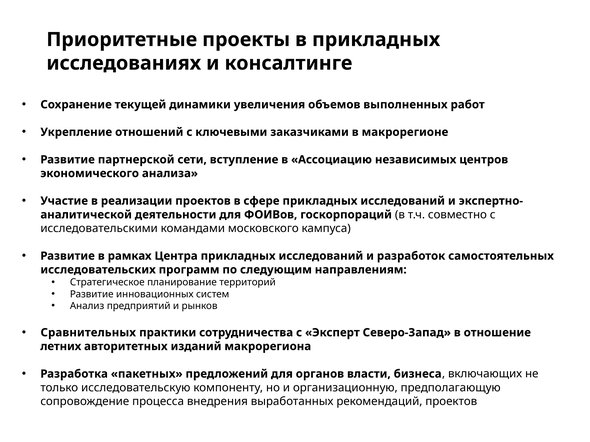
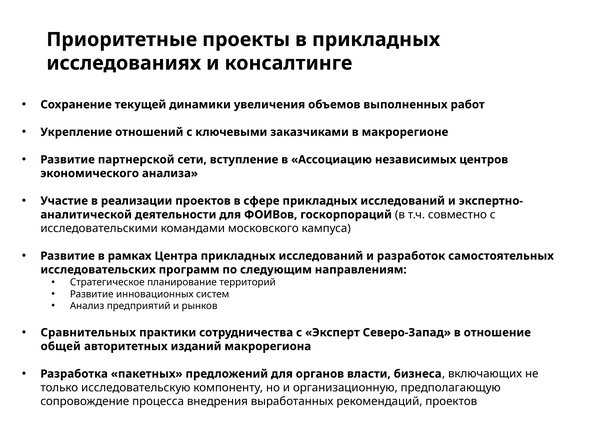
летних: летних -> общей
